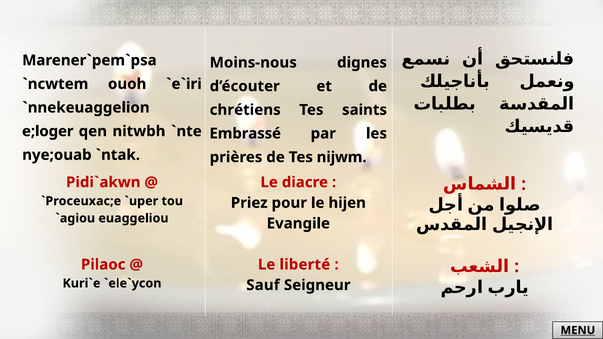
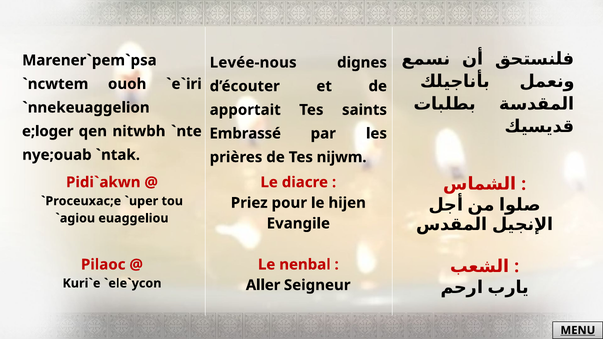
Moins-nous: Moins-nous -> Levée-nous
chrétiens: chrétiens -> apportait
liberté: liberté -> nenbal
Sauf: Sauf -> Aller
